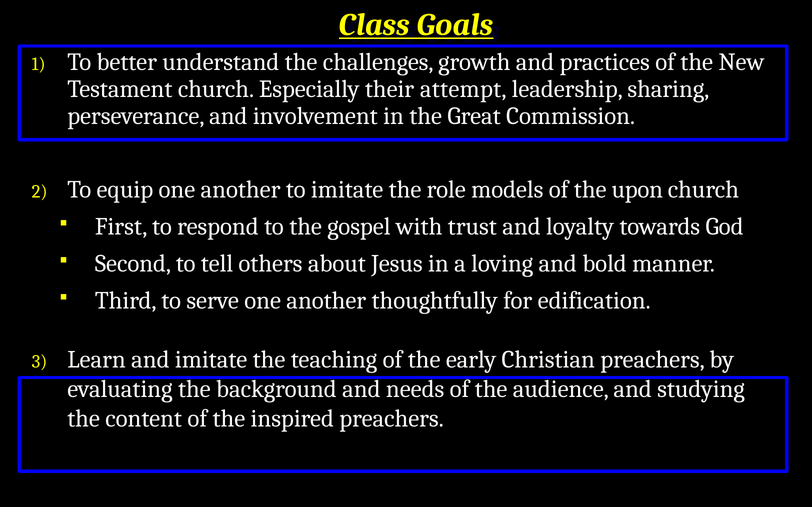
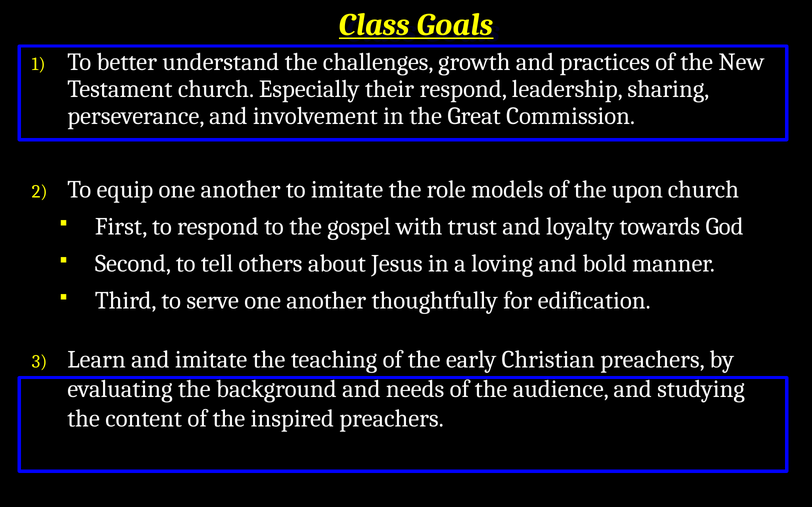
their attempt: attempt -> respond
